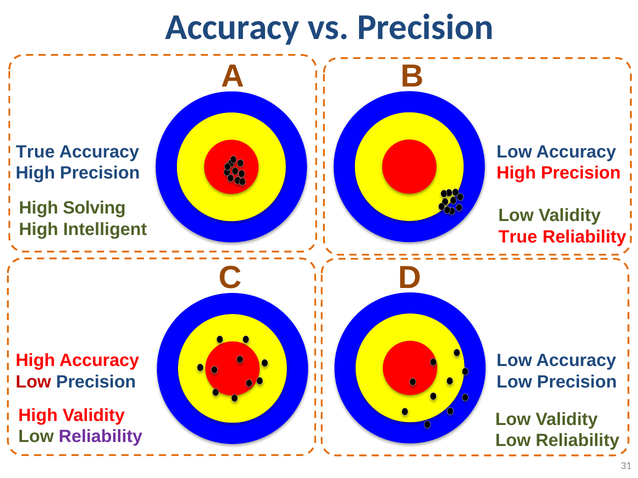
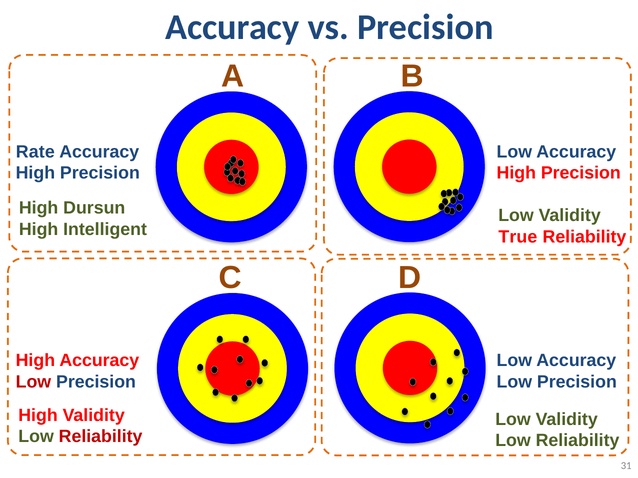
True at (35, 152): True -> Rate
Solving: Solving -> Dursun
Reliability at (101, 437) colour: purple -> red
